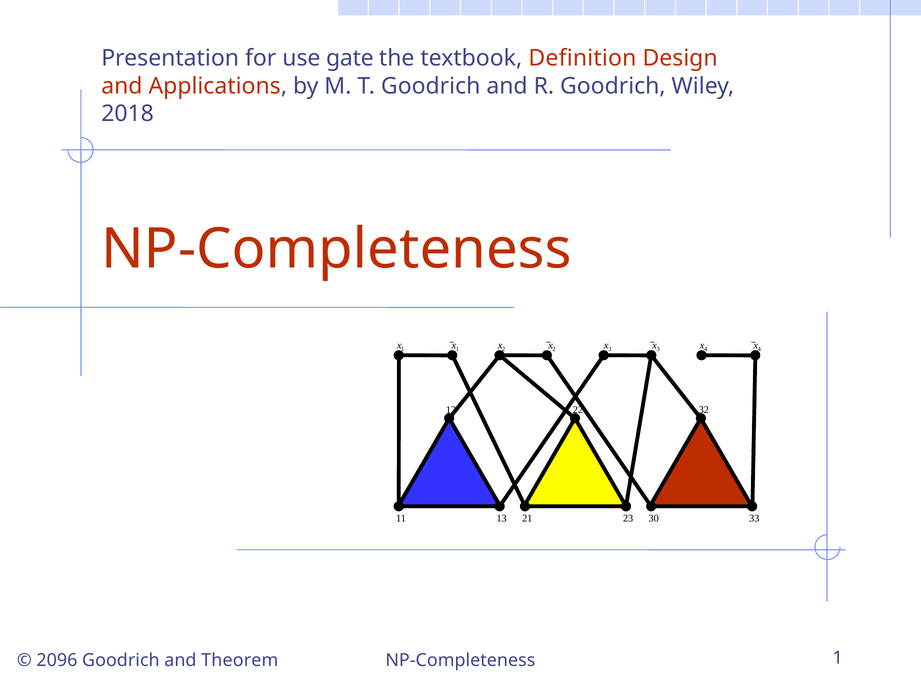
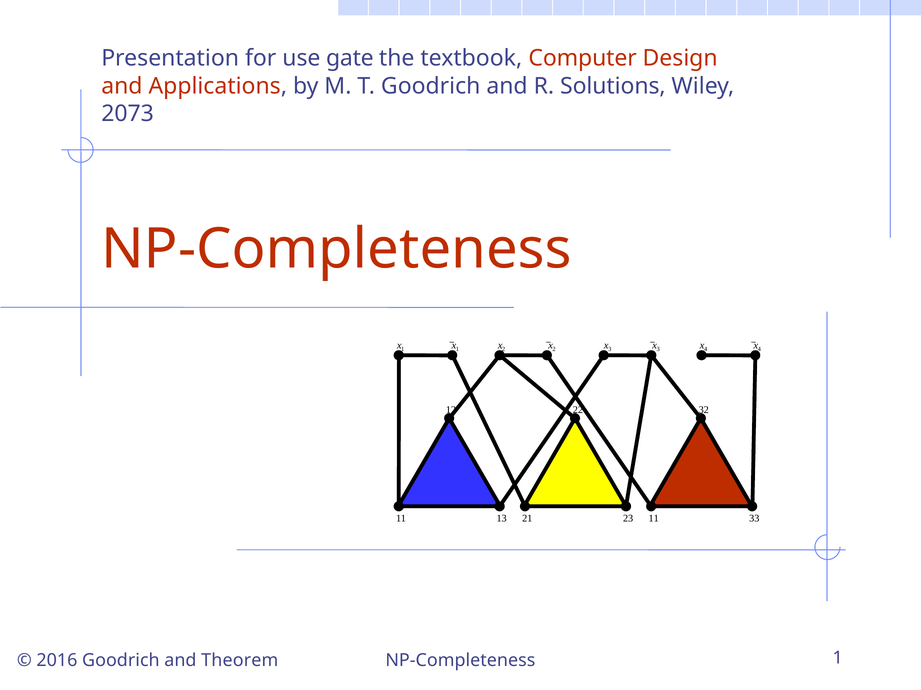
Definition: Definition -> Computer
R Goodrich: Goodrich -> Solutions
2018: 2018 -> 2073
23 30: 30 -> 11
2096: 2096 -> 2016
